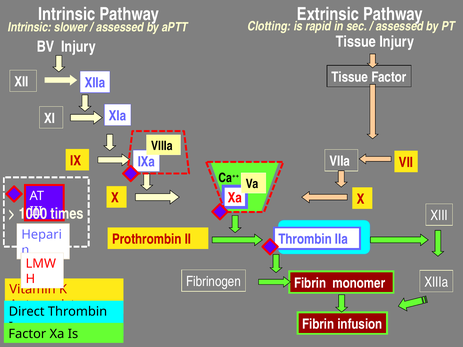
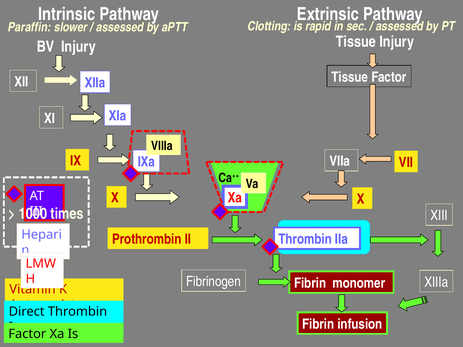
Intrinsic at (30, 27): Intrinsic -> Paraffin
